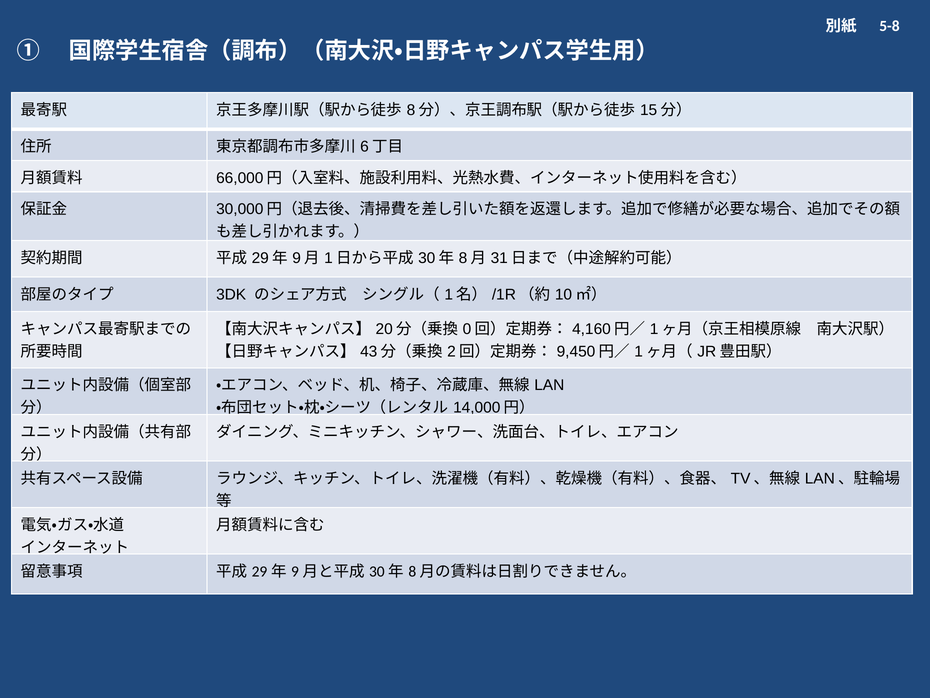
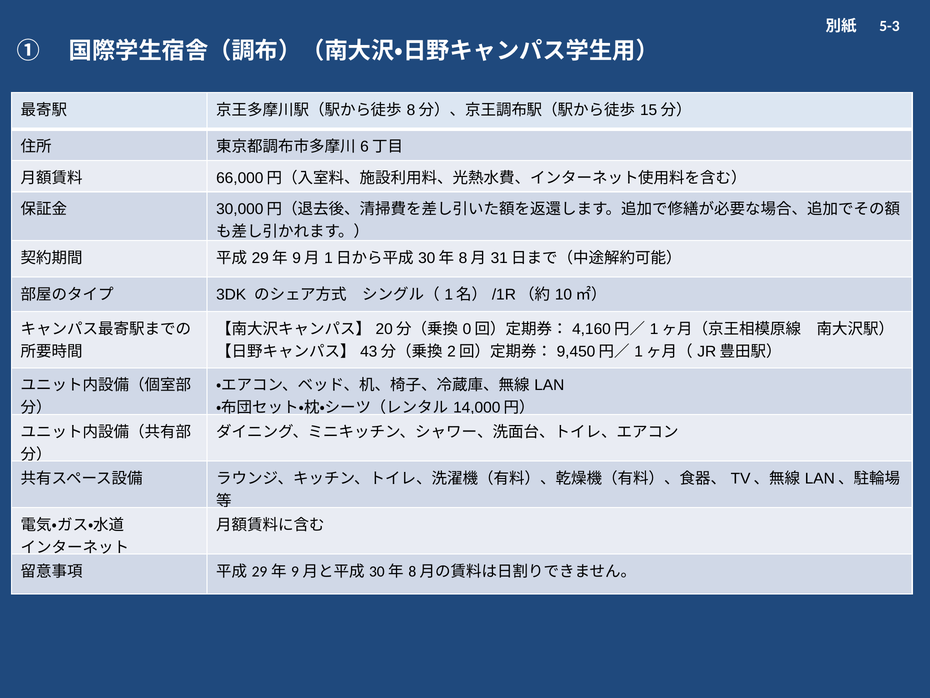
5-8: 5-8 -> 5-3
